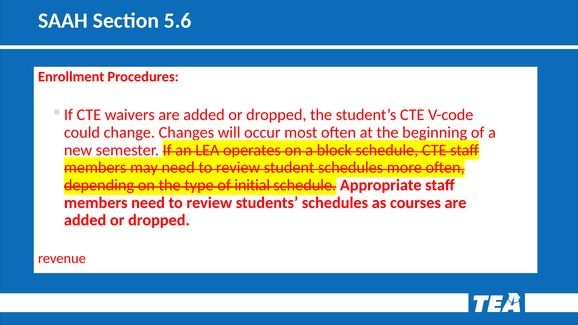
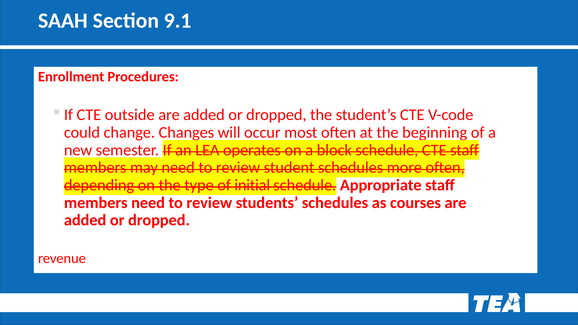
5.6: 5.6 -> 9.1
waivers: waivers -> outside
